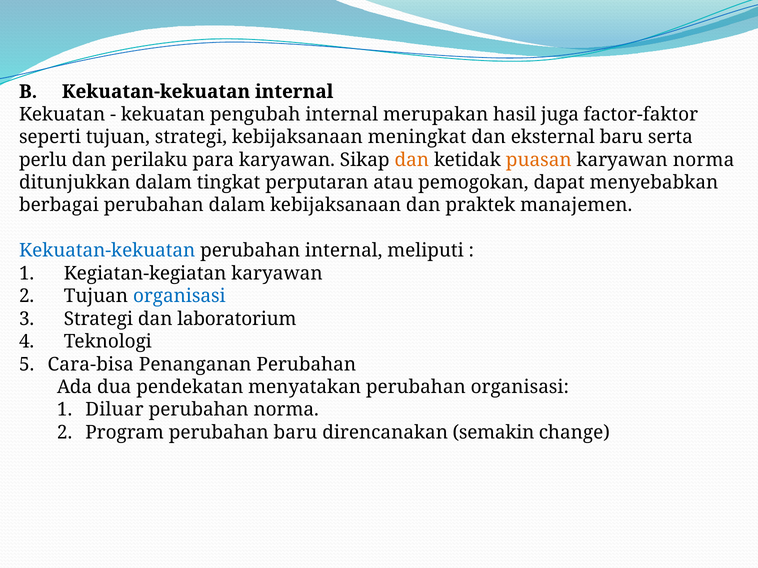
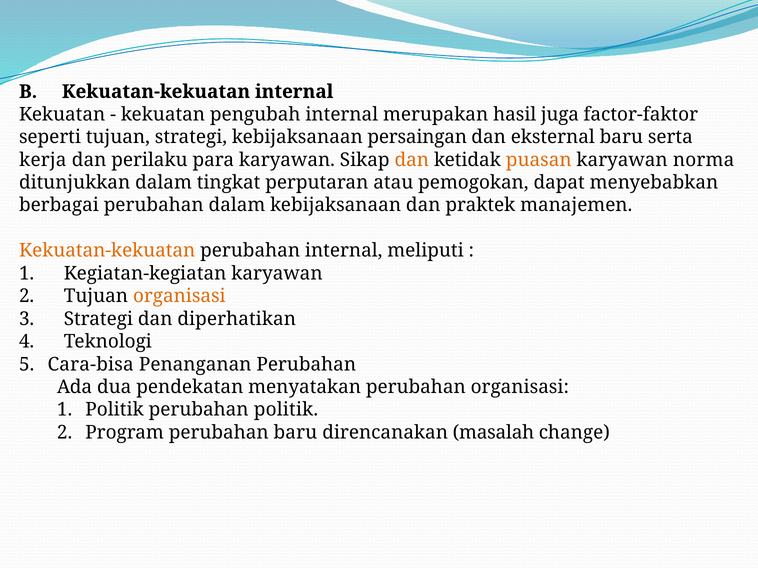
meningkat: meningkat -> persaingan
perlu: perlu -> kerja
Kekuatan-kekuatan at (107, 251) colour: blue -> orange
organisasi at (179, 296) colour: blue -> orange
laboratorium: laboratorium -> diperhatikan
1 Diluar: Diluar -> Politik
perubahan norma: norma -> politik
semakin: semakin -> masalah
